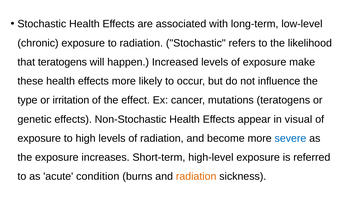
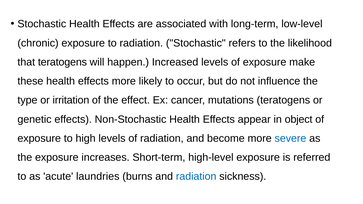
visual: visual -> object
condition: condition -> laundries
radiation at (196, 177) colour: orange -> blue
